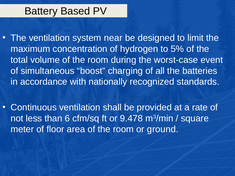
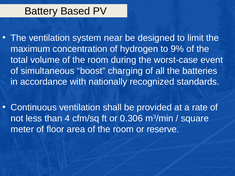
5%: 5% -> 9%
6: 6 -> 4
9.478: 9.478 -> 0.306
ground: ground -> reserve
